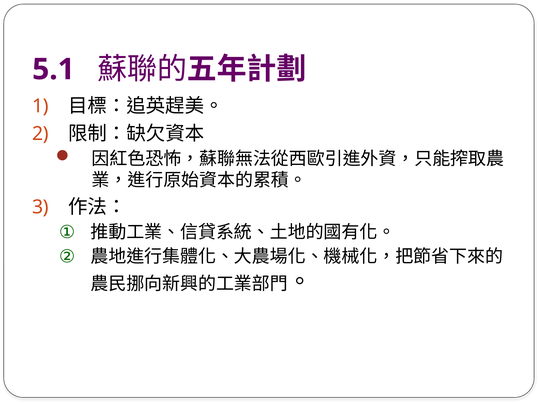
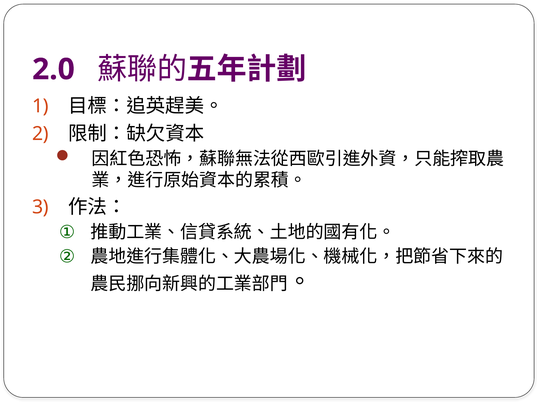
5.1: 5.1 -> 2.0
